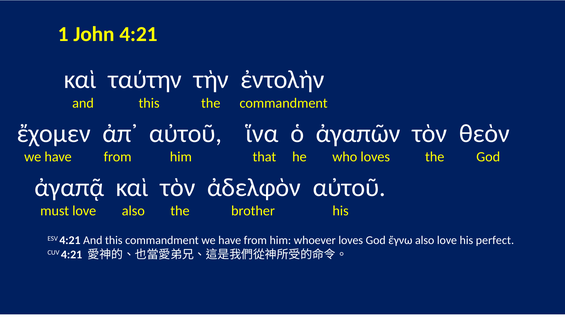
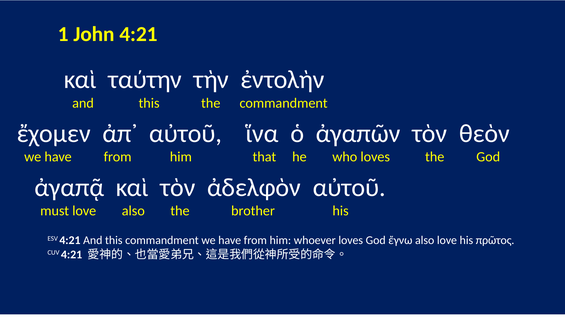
perfect: perfect -> πρῶτος
